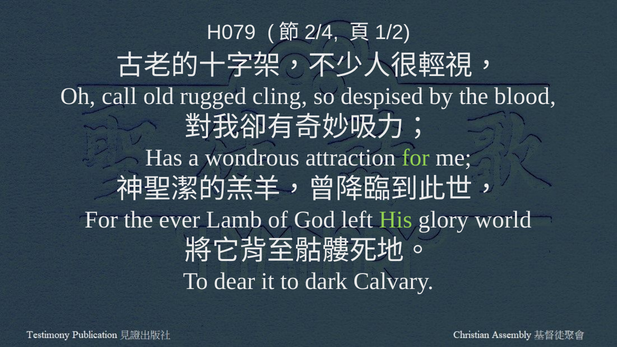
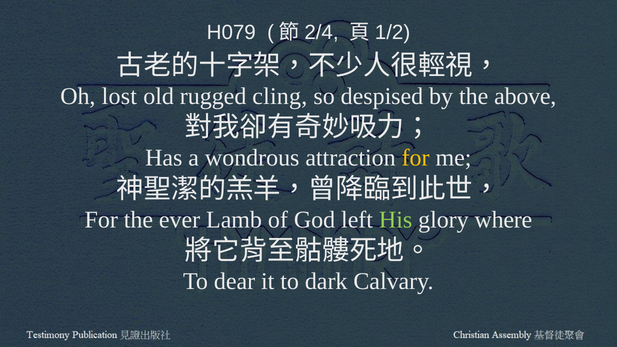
call: call -> lost
blood: blood -> above
for at (416, 158) colour: light green -> yellow
world: world -> where
